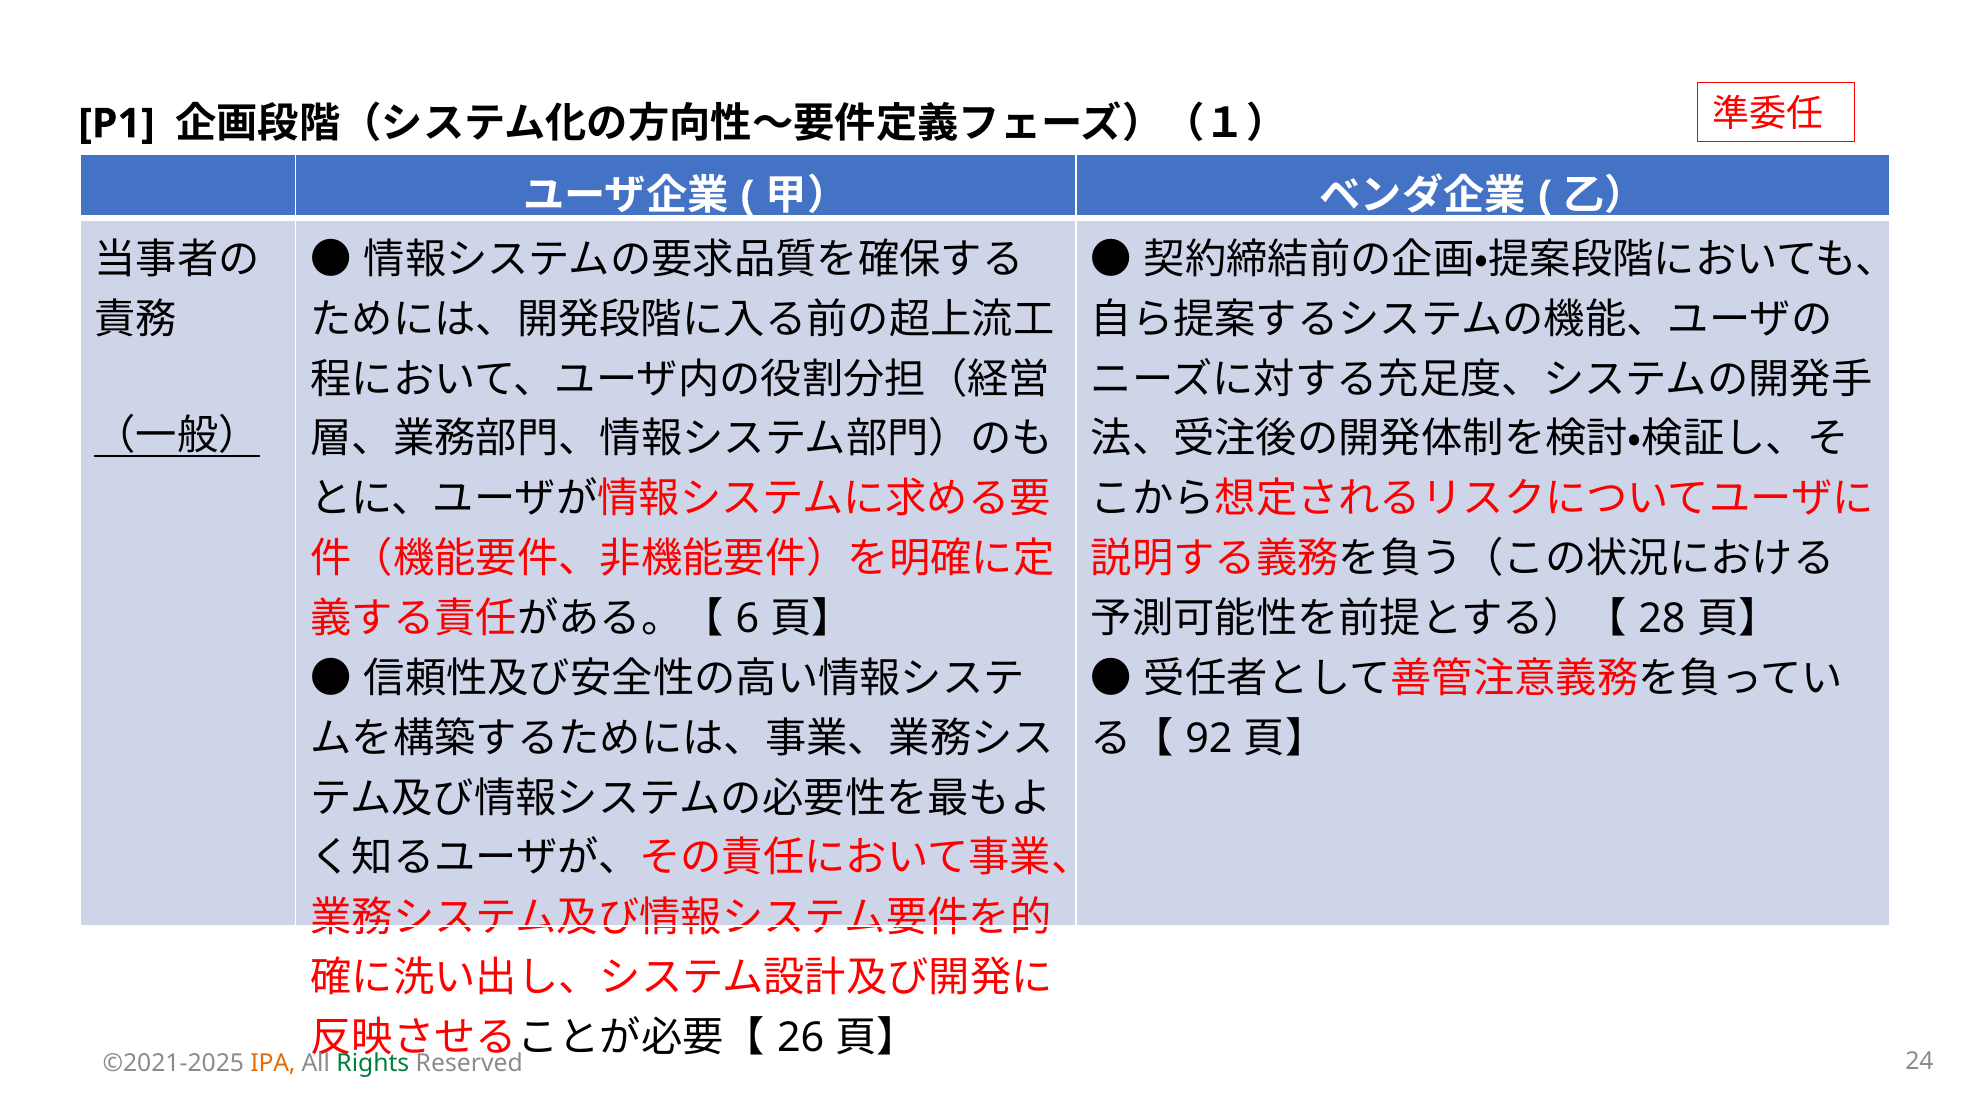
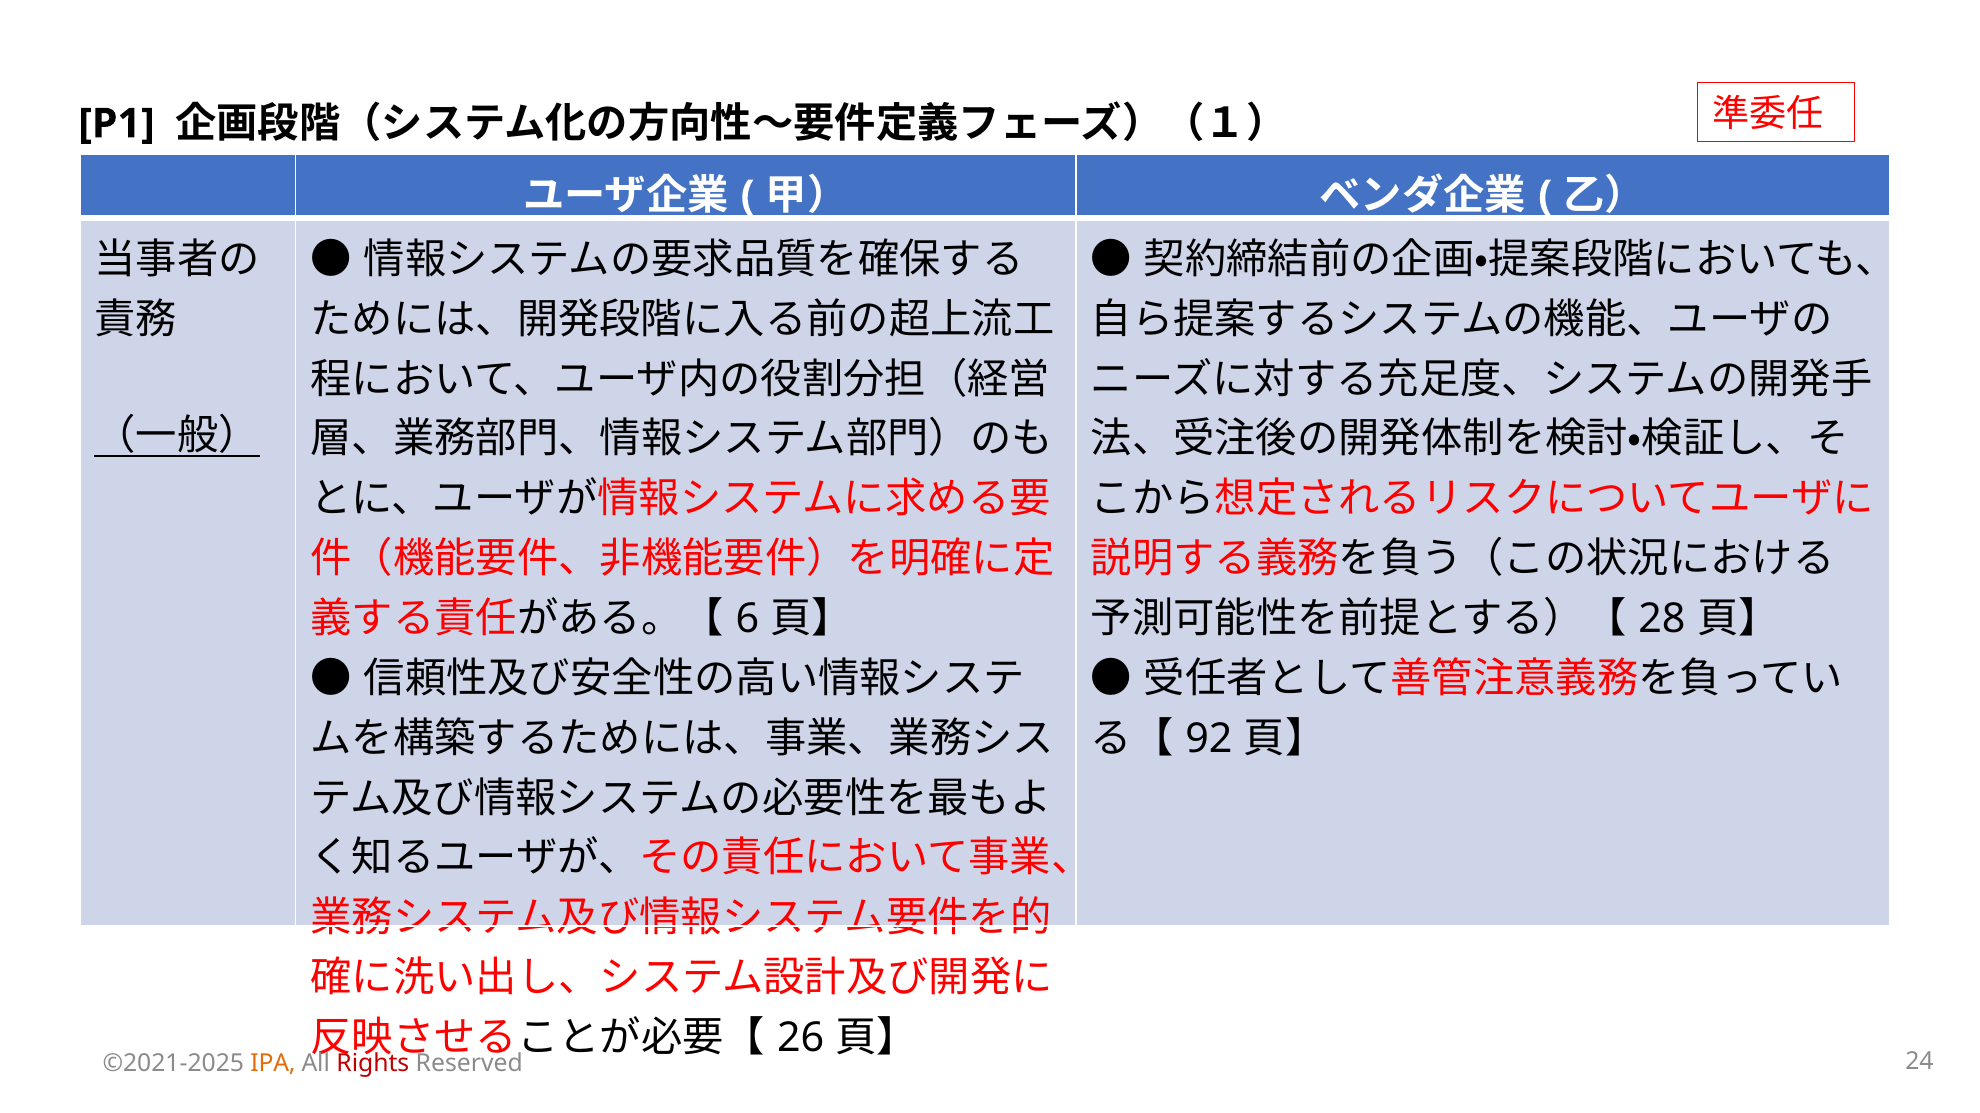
Rights colour: green -> red
